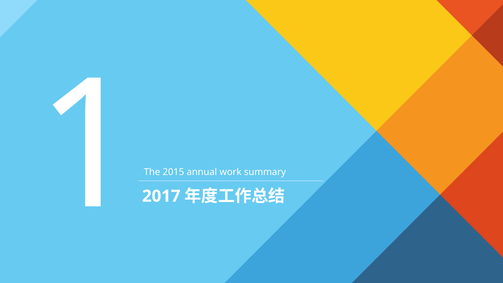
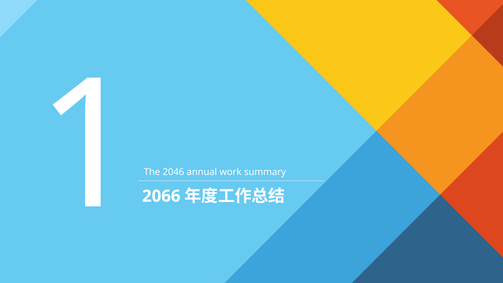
2015: 2015 -> 2046
2017: 2017 -> 2066
